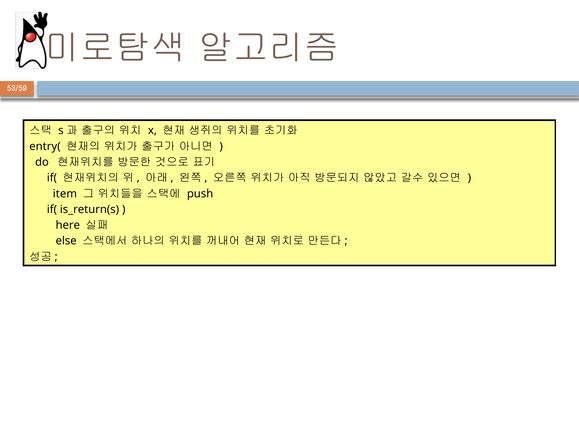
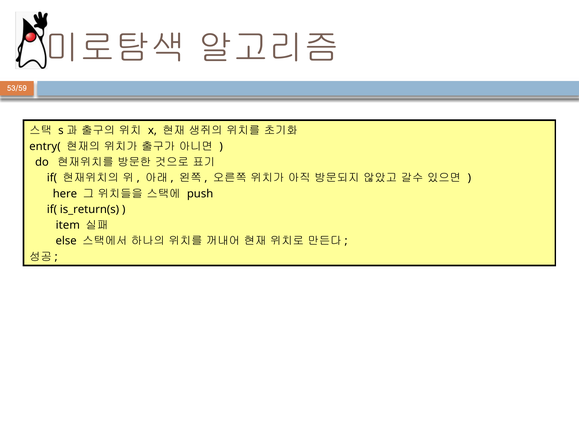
item: item -> here
here: here -> item
